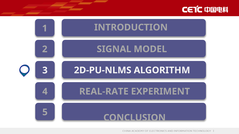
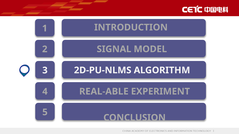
REAL-RATE: REAL-RATE -> REAL-ABLE
